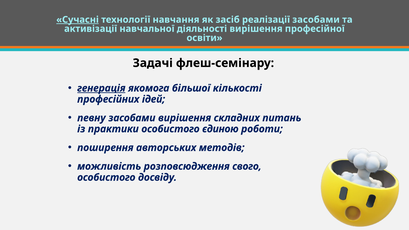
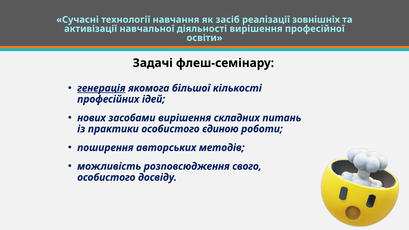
Сучасні underline: present -> none
реалізації засобами: засобами -> зовнішніх
певну: певну -> нових
